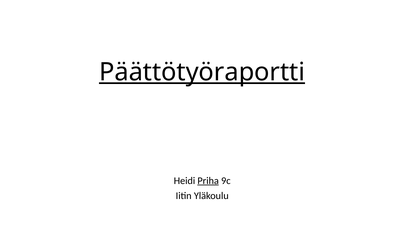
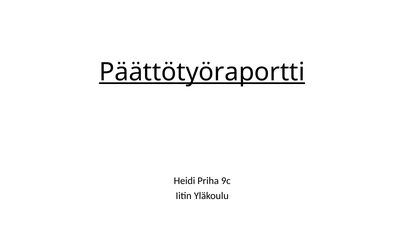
Priha underline: present -> none
